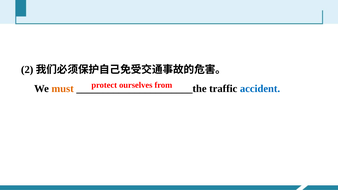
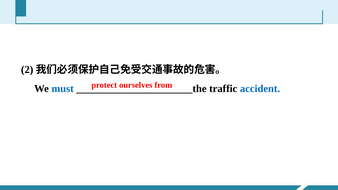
must colour: orange -> blue
